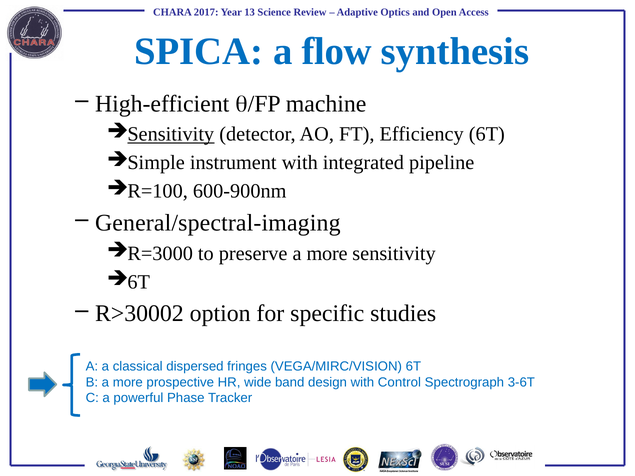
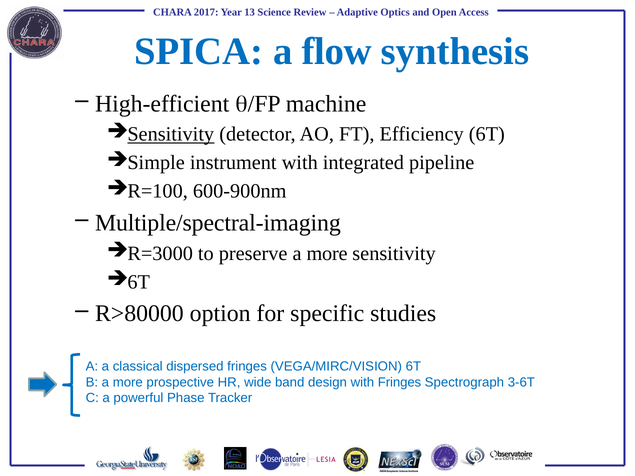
General/spectral-imaging: General/spectral-imaging -> Multiple/spectral-imaging
R>30002: R>30002 -> R>80000
with Control: Control -> Fringes
